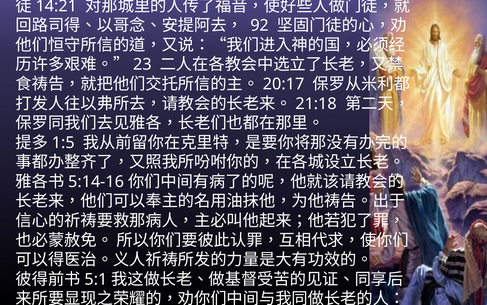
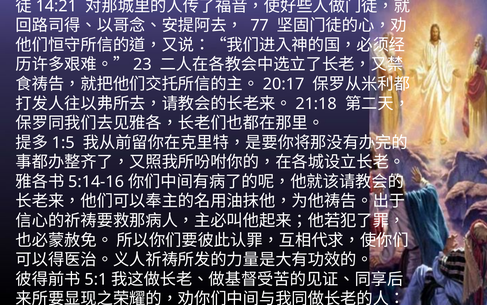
92: 92 -> 77
